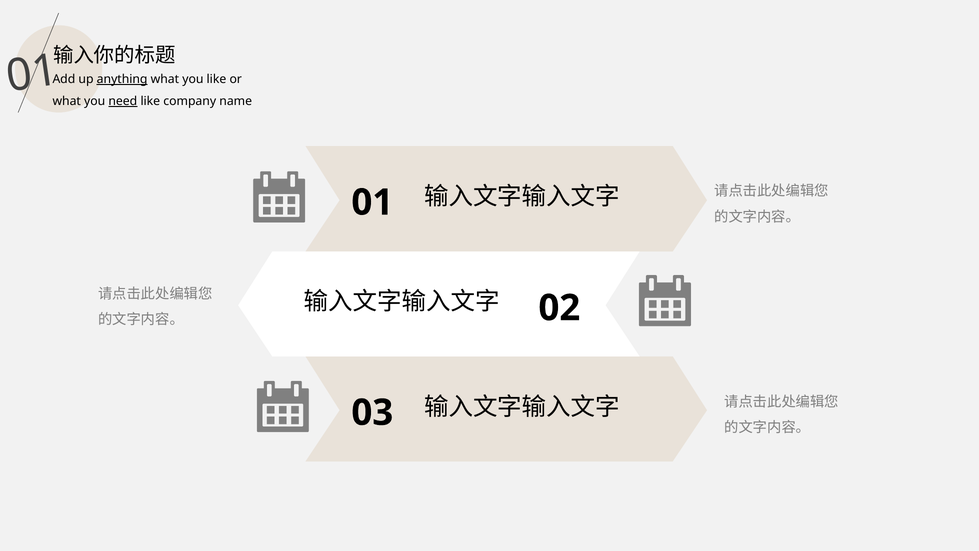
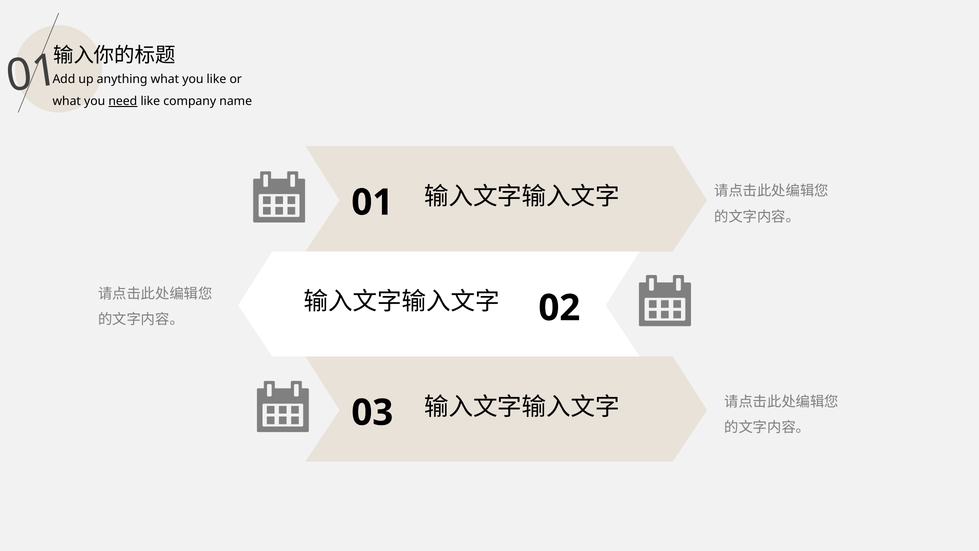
anything underline: present -> none
